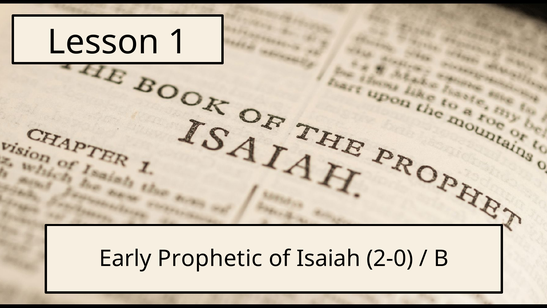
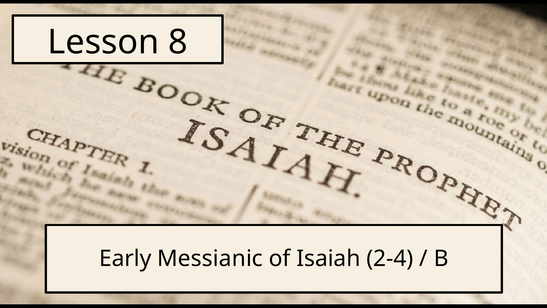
1: 1 -> 8
Prophetic: Prophetic -> Messianic
2-0: 2-0 -> 2-4
